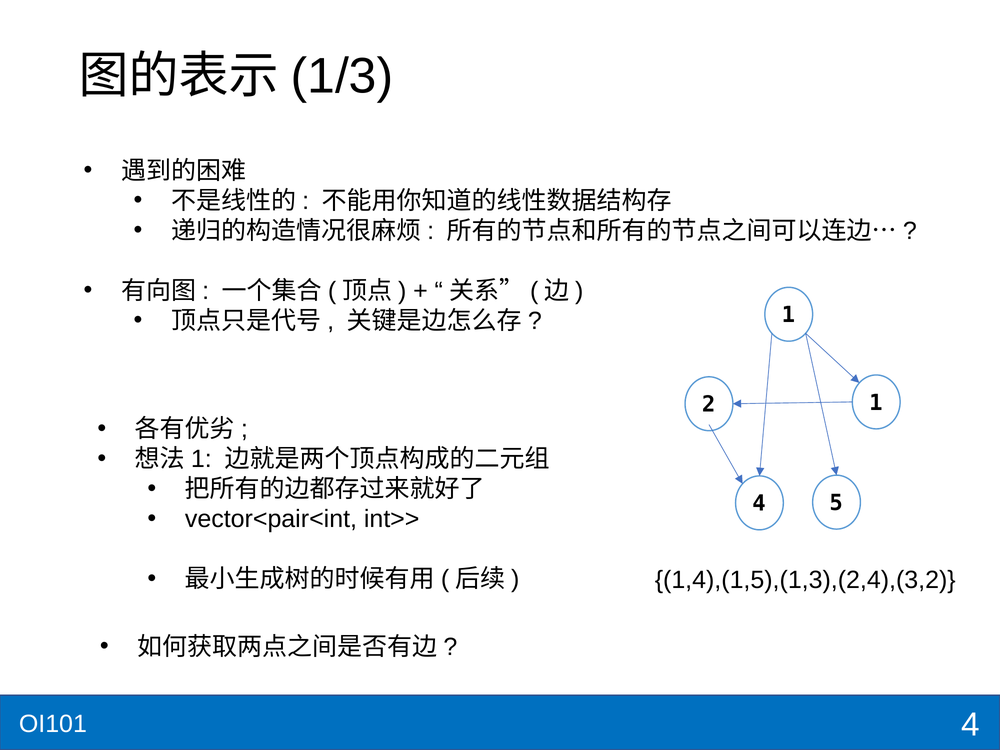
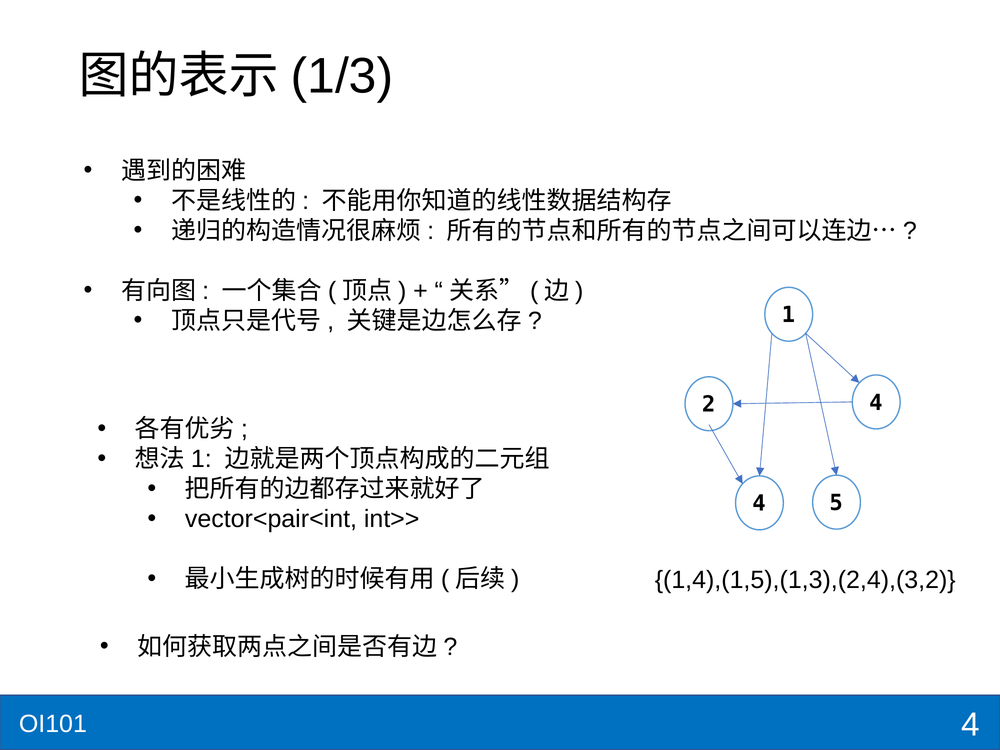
2 1: 1 -> 4
